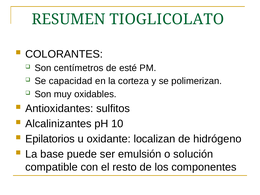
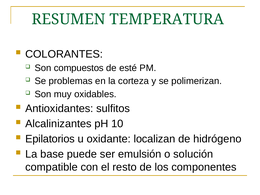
TIOGLICOLATO: TIOGLICOLATO -> TEMPERATURA
centímetros: centímetros -> compuestos
capacidad: capacidad -> problemas
